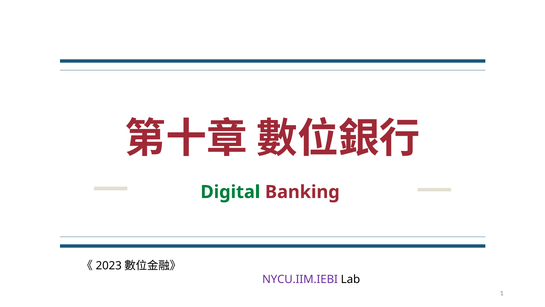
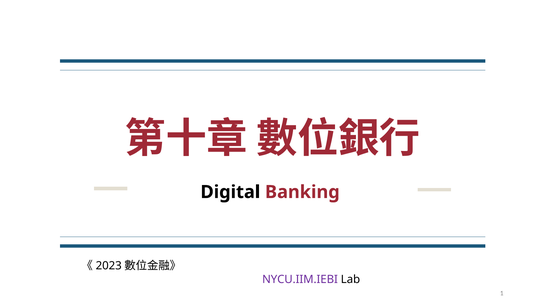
Digital colour: green -> black
